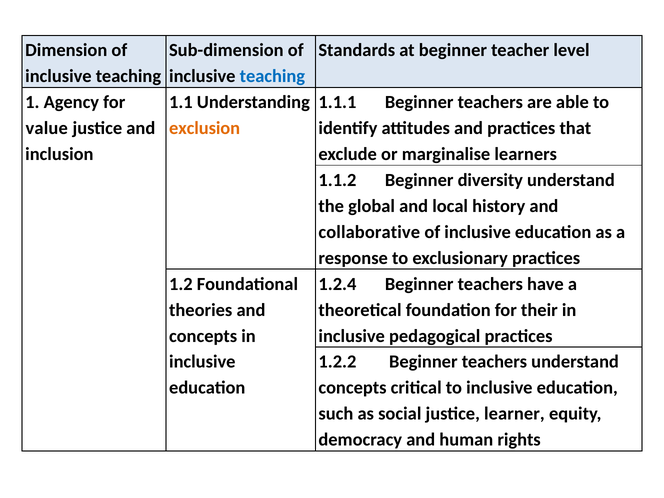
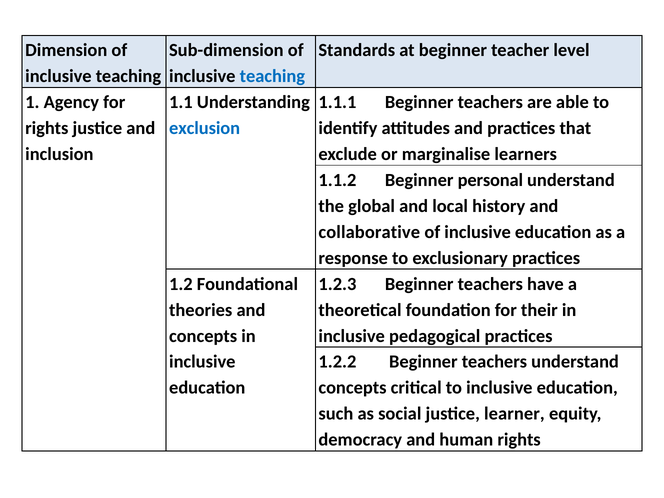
value at (47, 128): value -> rights
exclusion colour: orange -> blue
diversity: diversity -> personal
1.2.4: 1.2.4 -> 1.2.3
